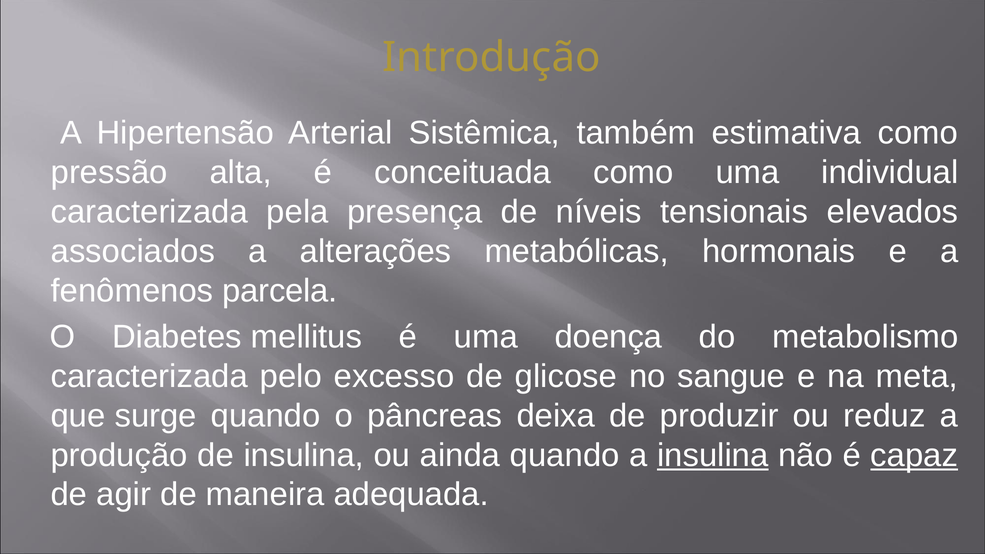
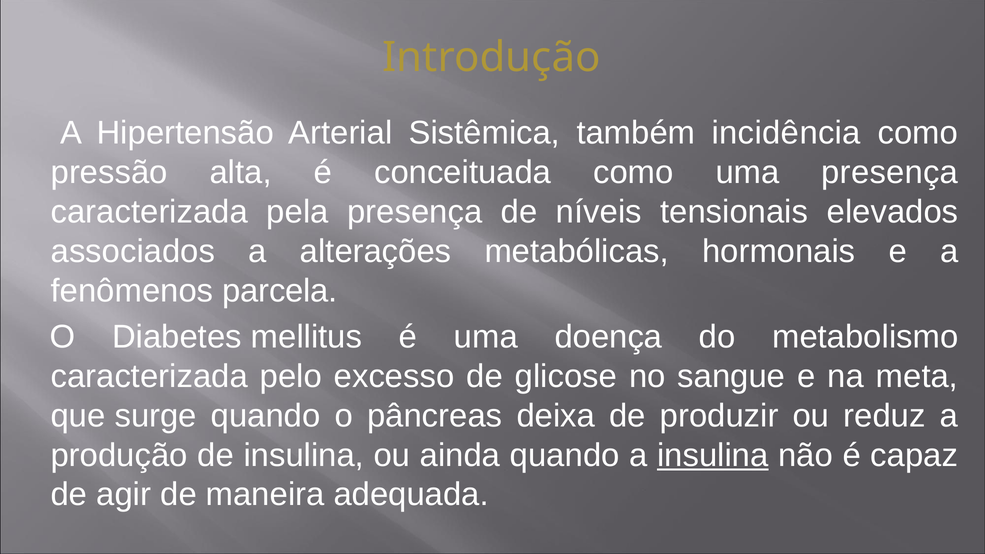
estimativa: estimativa -> incidência
uma individual: individual -> presença
capaz underline: present -> none
